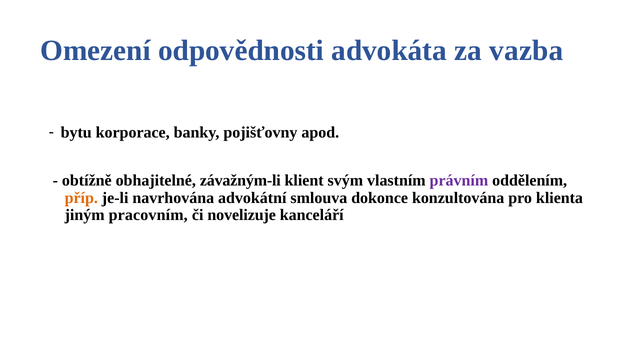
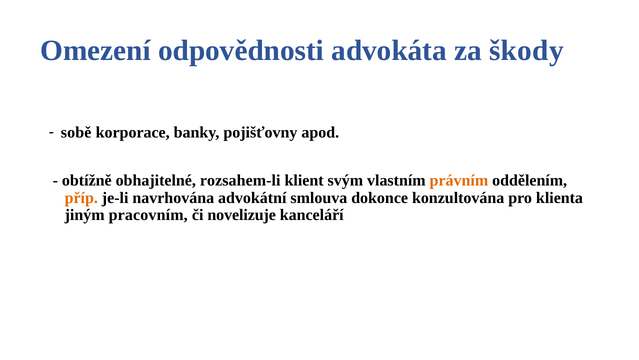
vazba: vazba -> škody
bytu: bytu -> sobě
závažným-li: závažným-li -> rozsahem-li
právním colour: purple -> orange
